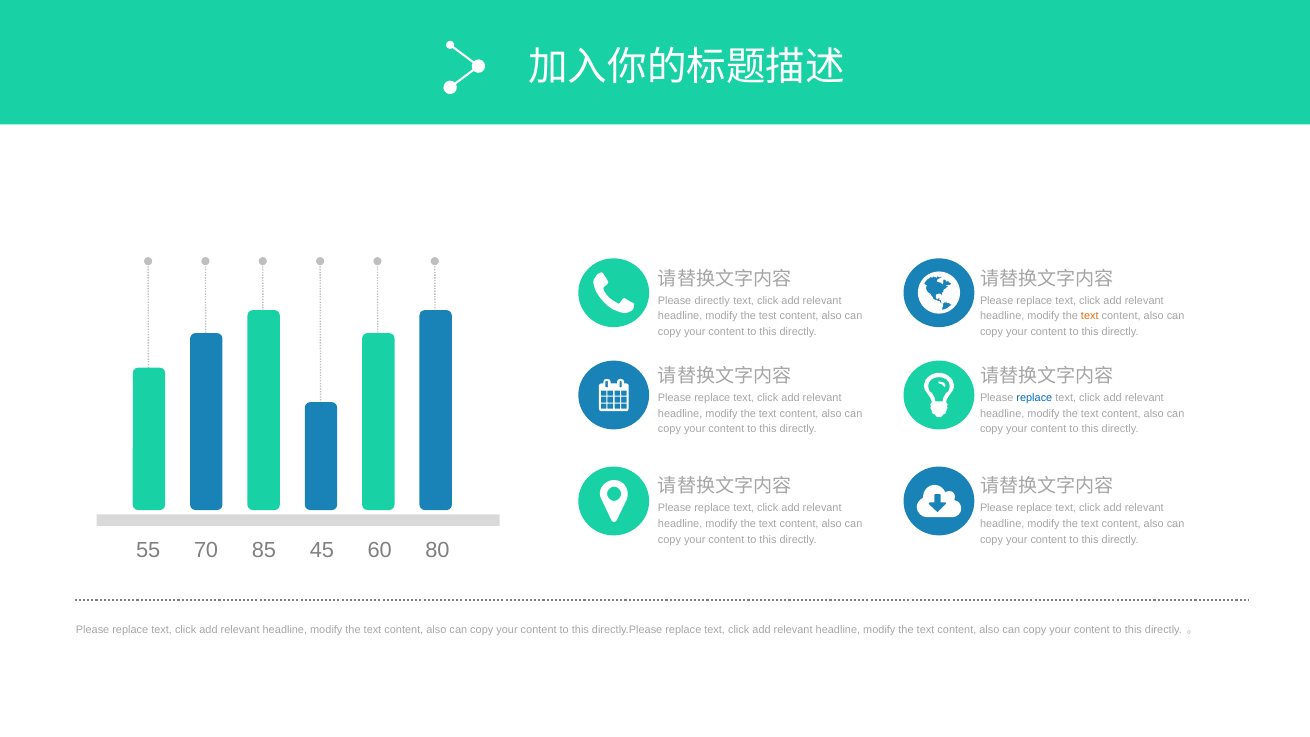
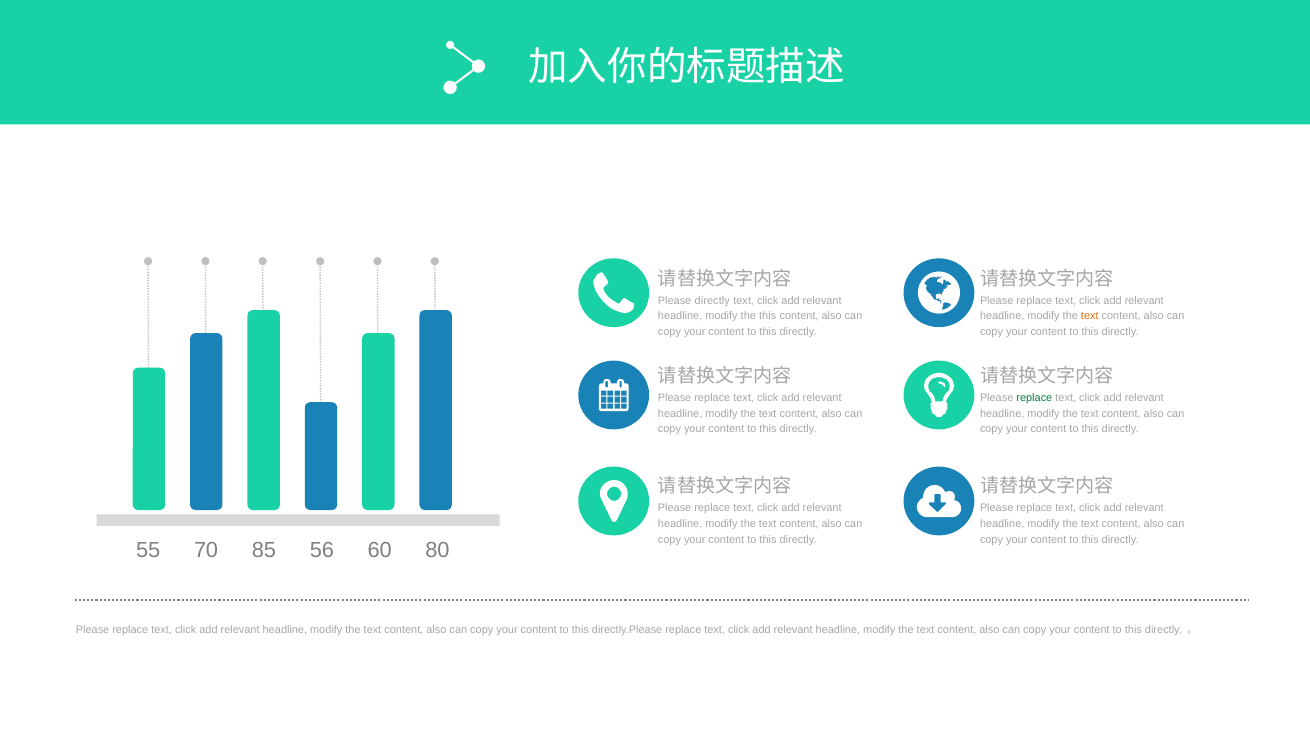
the test: test -> this
replace at (1034, 398) colour: blue -> green
45: 45 -> 56
